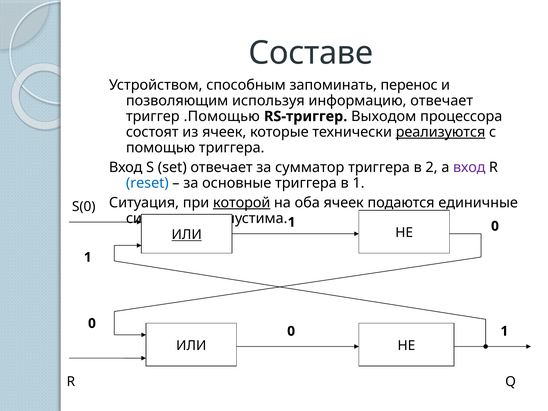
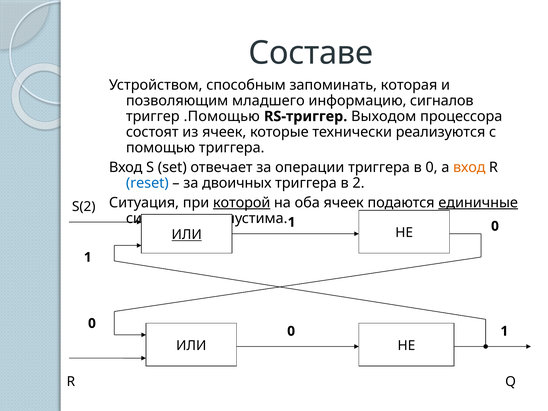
перенос: перенос -> которая
используя: используя -> младшего
информацию отвечает: отвечает -> сигналов
реализуются underline: present -> none
сумматор: сумматор -> операции
в 2: 2 -> 0
вход at (469, 167) colour: purple -> orange
основные: основные -> двоичных
в 1: 1 -> 2
единичные underline: none -> present
S(0: S(0 -> S(2
